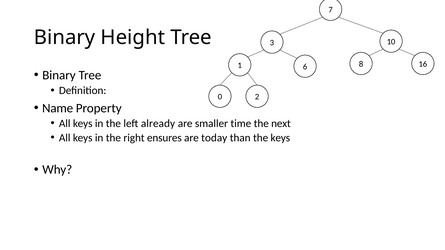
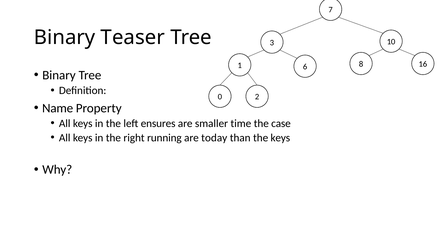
Height: Height -> Teaser
already: already -> ensures
next: next -> case
ensures: ensures -> running
